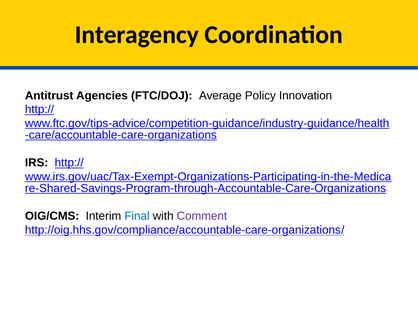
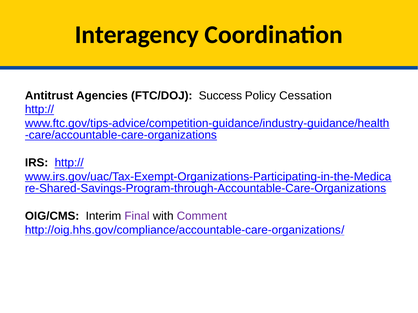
Average: Average -> Success
Innovation: Innovation -> Cessation
Final colour: blue -> purple
